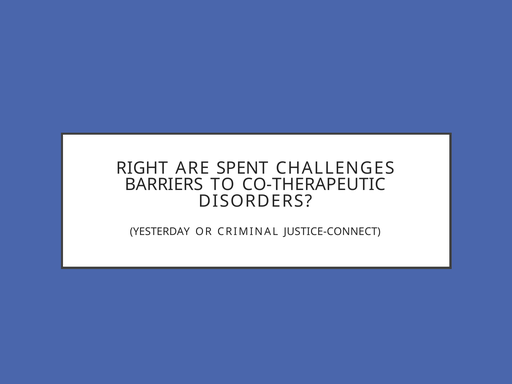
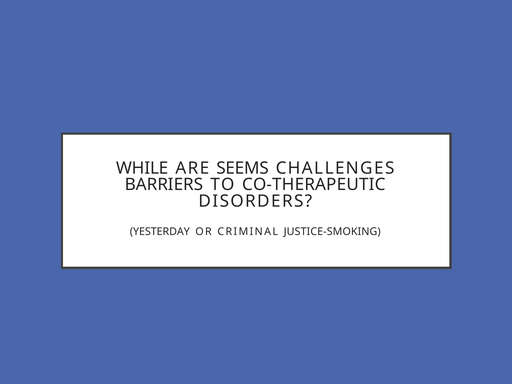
RIGHT: RIGHT -> WHILE
SPENT: SPENT -> SEEMS
JUSTICE-CONNECT: JUSTICE-CONNECT -> JUSTICE-SMOKING
